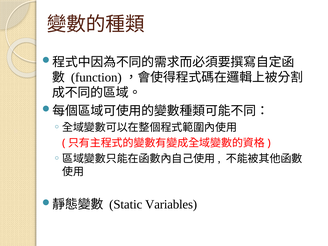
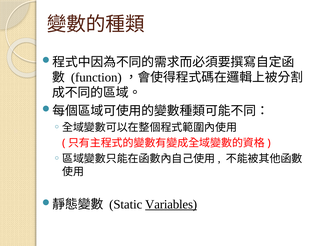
Variables underline: none -> present
